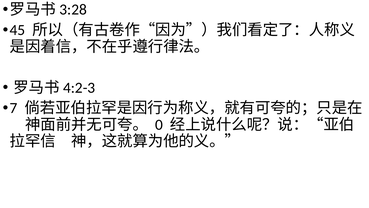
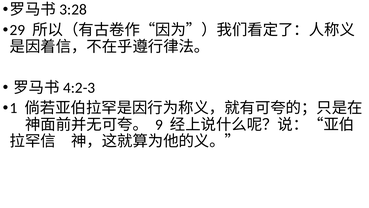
45: 45 -> 29
7: 7 -> 1
0: 0 -> 9
